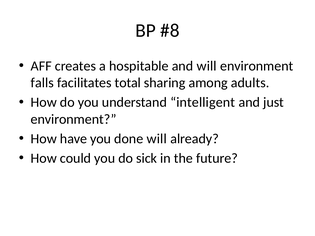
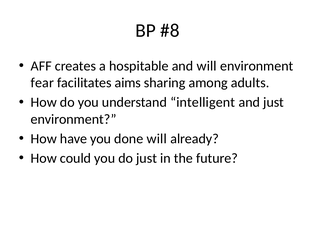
falls: falls -> fear
total: total -> aims
do sick: sick -> just
